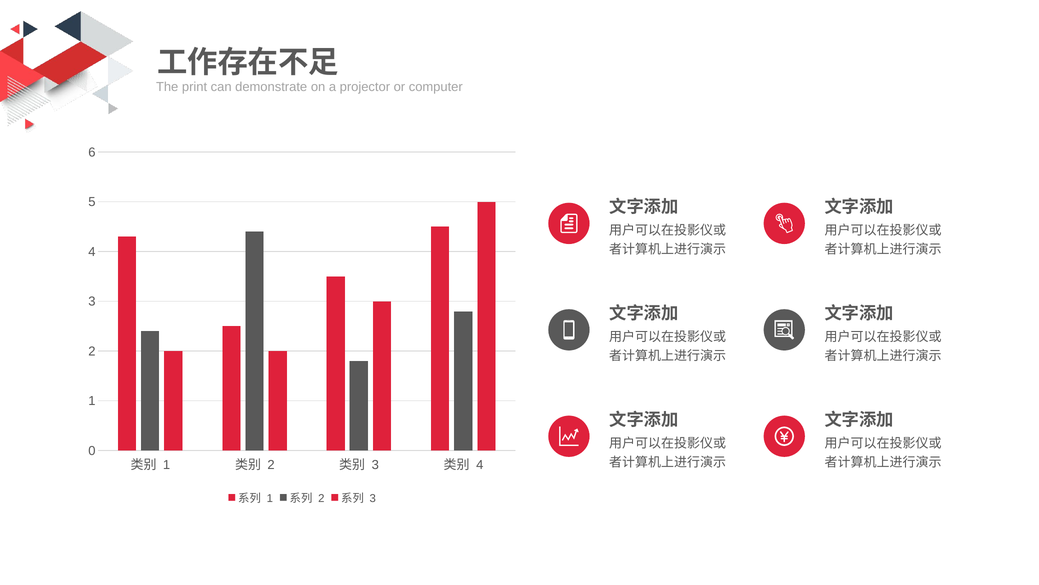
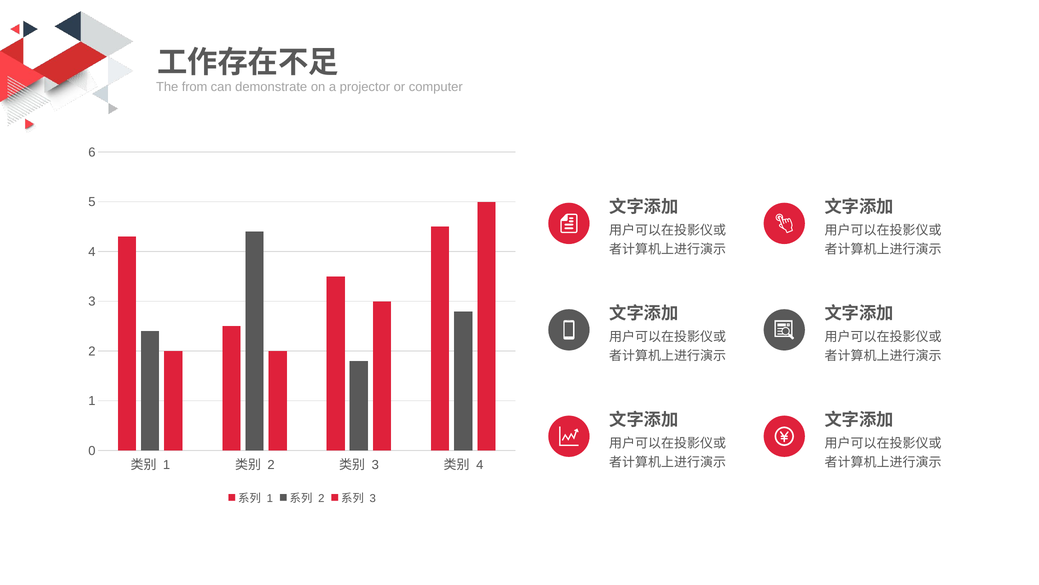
print: print -> from
